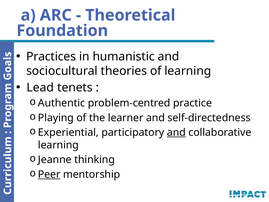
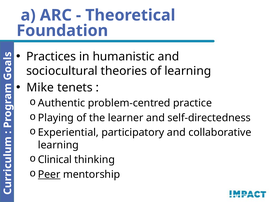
Lead: Lead -> Mike
and at (176, 132) underline: present -> none
Jeanne: Jeanne -> Clinical
